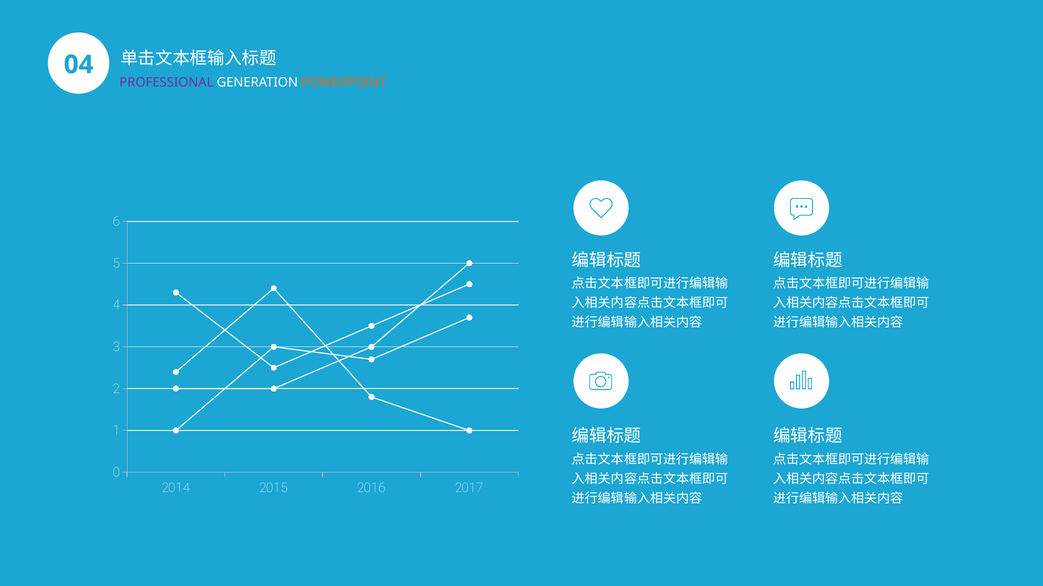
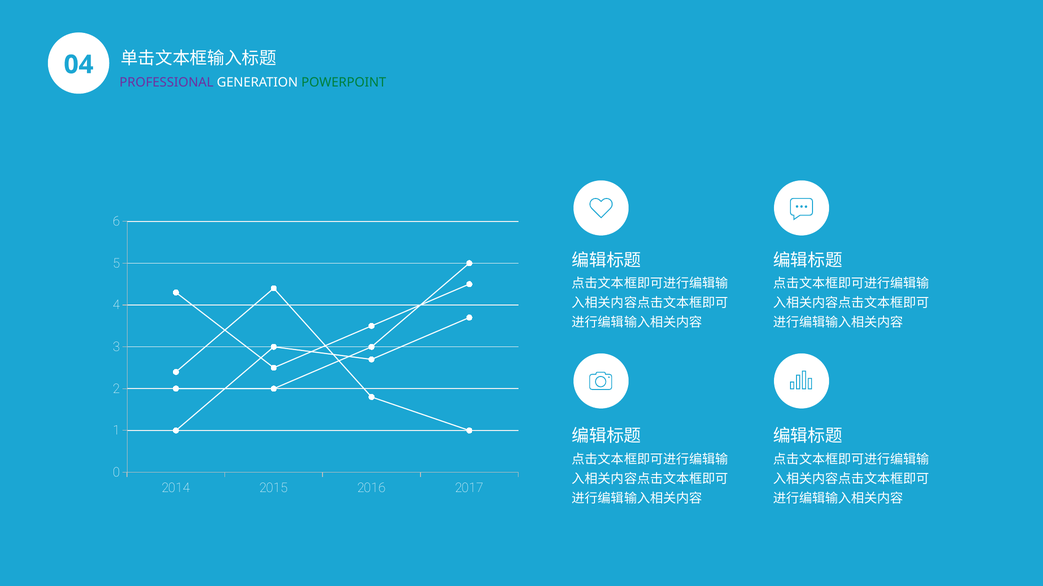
POWERPOINT colour: orange -> green
